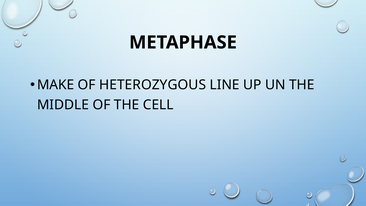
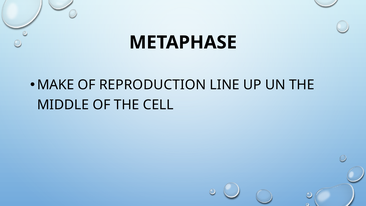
HETEROZYGOUS: HETEROZYGOUS -> REPRODUCTION
